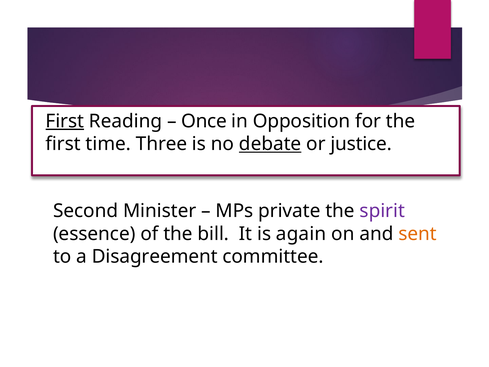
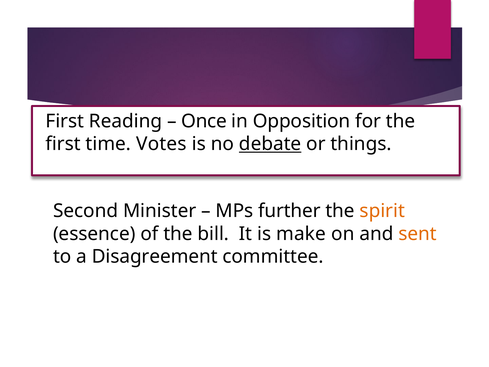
First at (65, 121) underline: present -> none
Three: Three -> Votes
justice: justice -> things
private: private -> further
spirit colour: purple -> orange
again: again -> make
